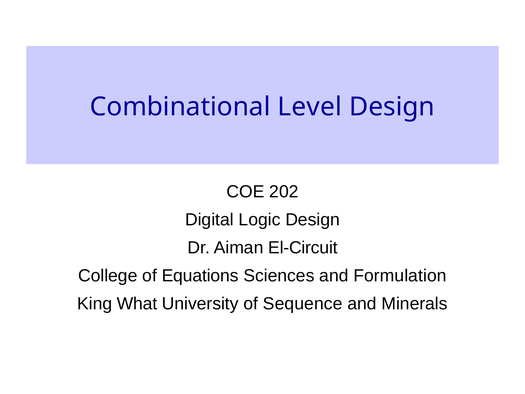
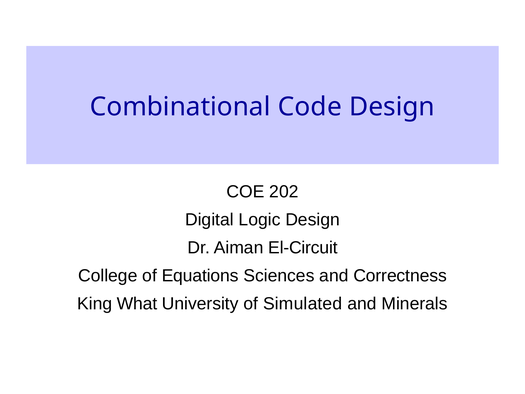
Level: Level -> Code
Formulation: Formulation -> Correctness
Sequence: Sequence -> Simulated
